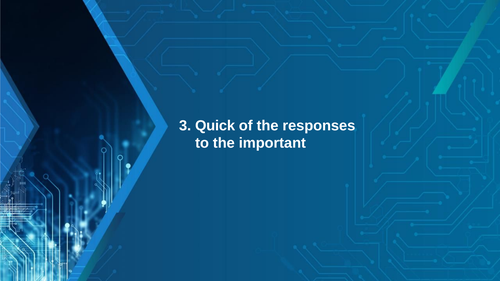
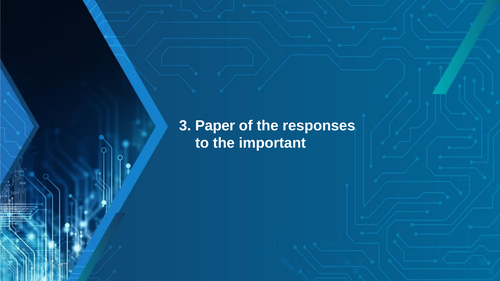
Quick: Quick -> Paper
